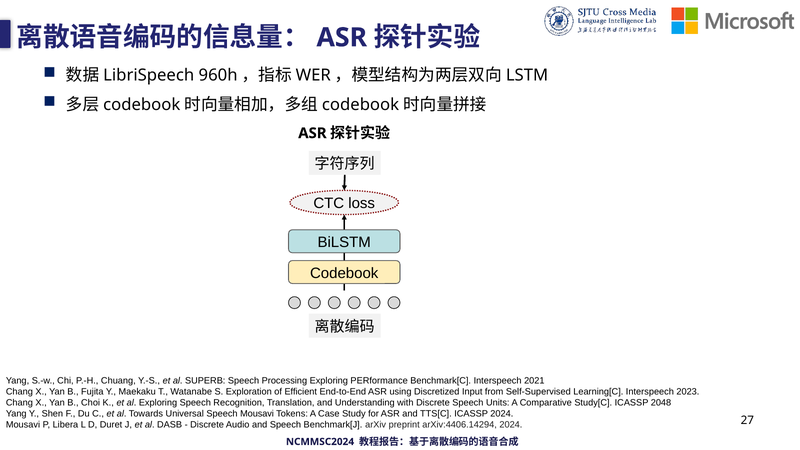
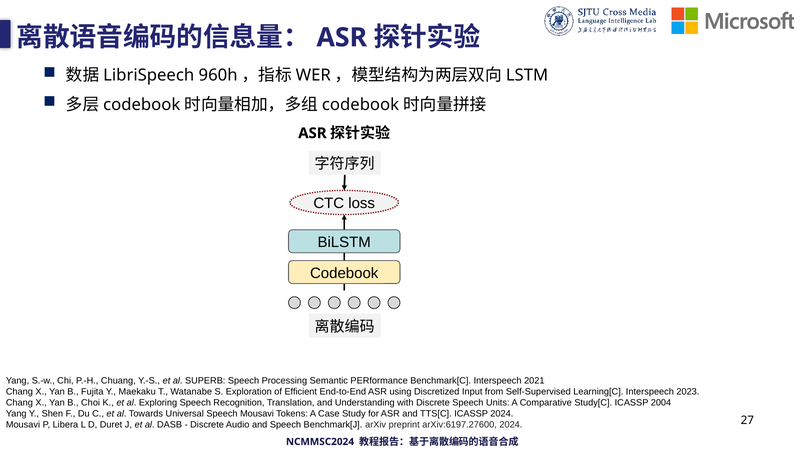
Processing Exploring: Exploring -> Semantic
2048: 2048 -> 2004
arXiv:4406.14294: arXiv:4406.14294 -> arXiv:6197.27600
